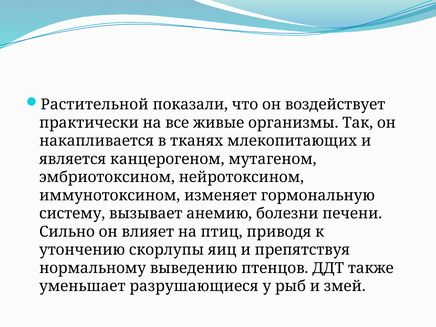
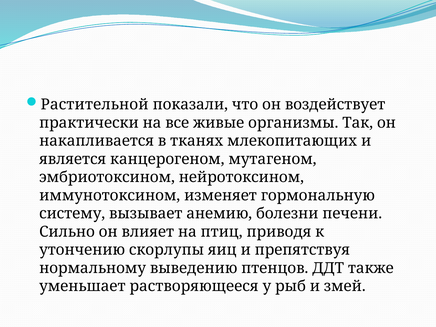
разрушающиеся: разрушающиеся -> растворяющееся
